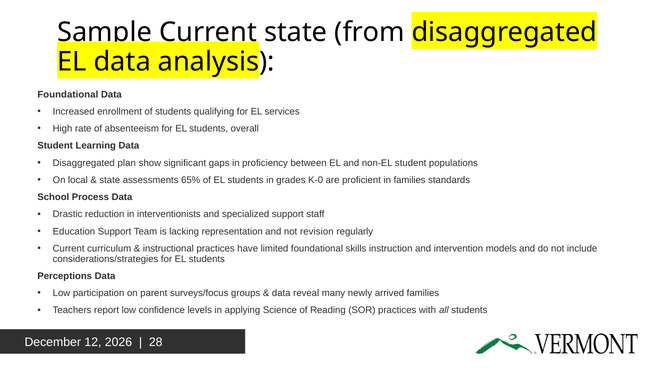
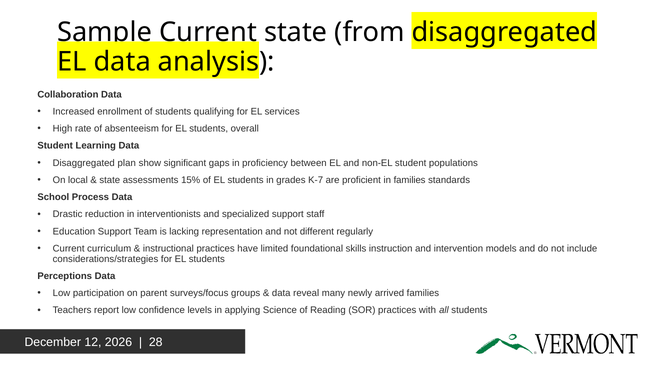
Foundational at (68, 94): Foundational -> Collaboration
65%: 65% -> 15%
K-0: K-0 -> K-7
revision: revision -> different
